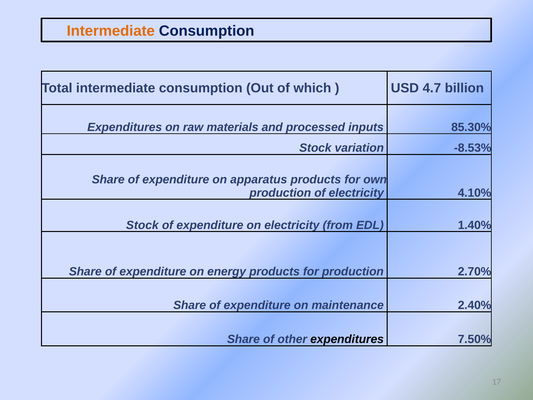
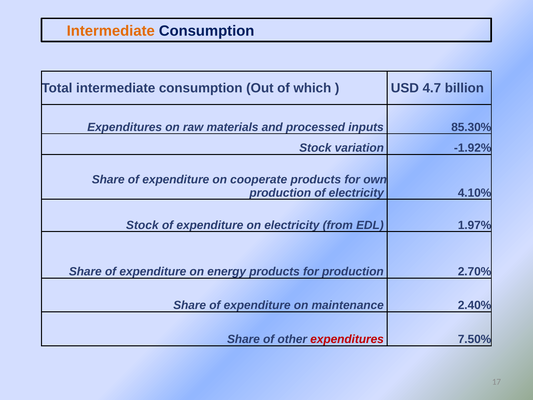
-8.53%: -8.53% -> -1.92%
apparatus: apparatus -> cooperate
1.40%: 1.40% -> 1.97%
expenditures at (347, 339) colour: black -> red
